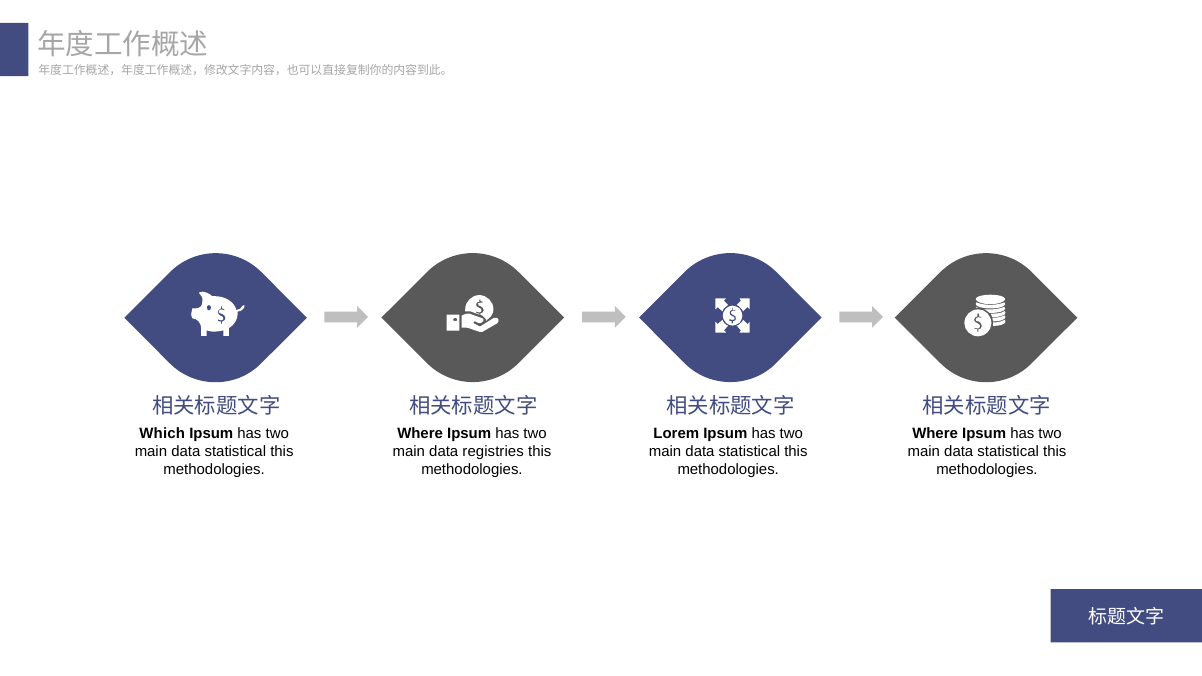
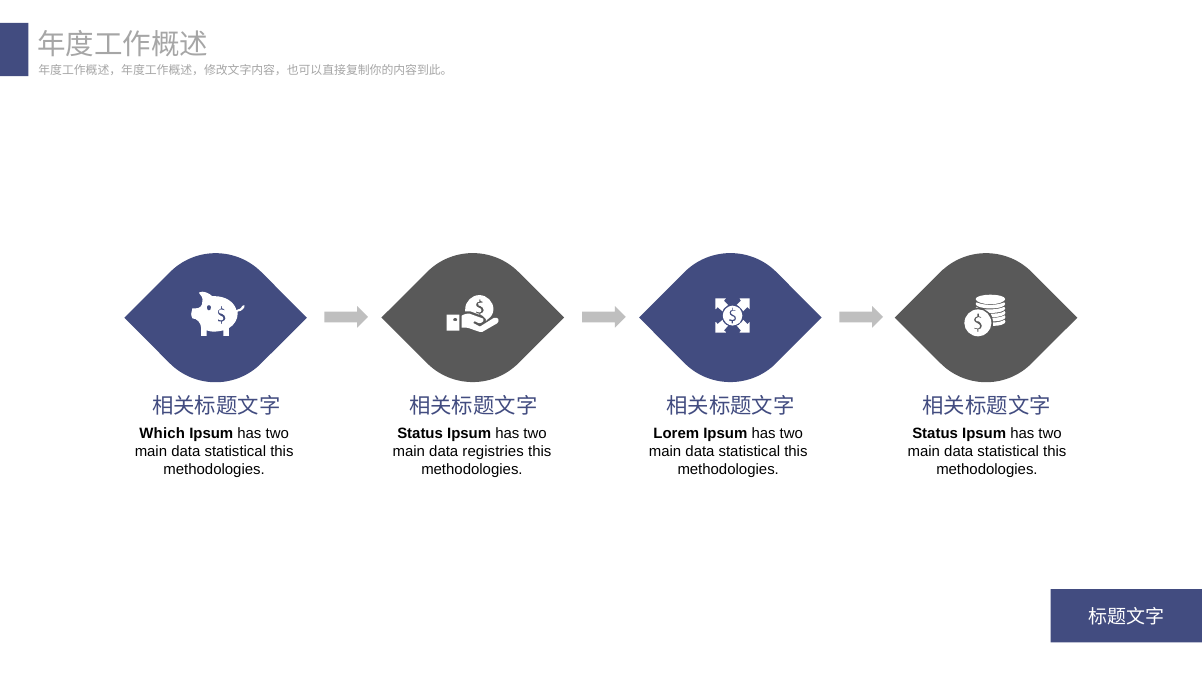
Where at (420, 434): Where -> Status
Where at (935, 434): Where -> Status
